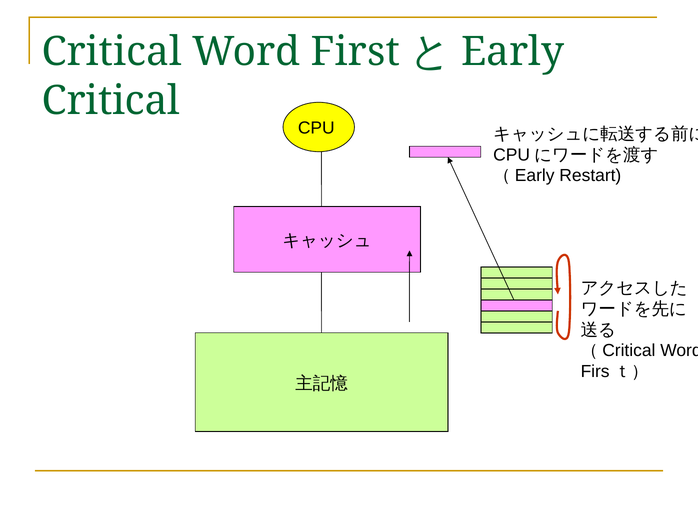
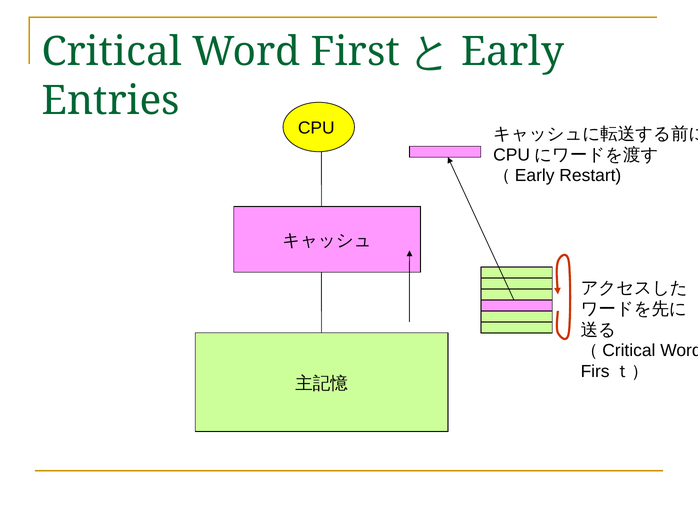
Critical at (111, 101): Critical -> Entries
